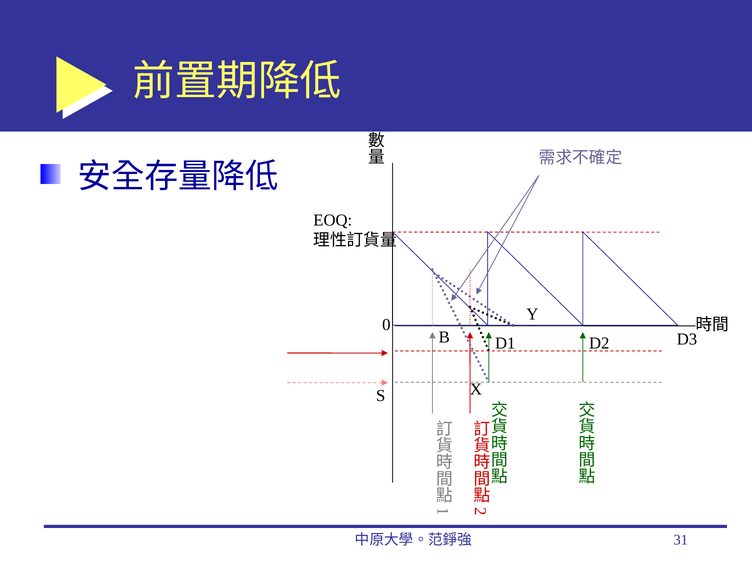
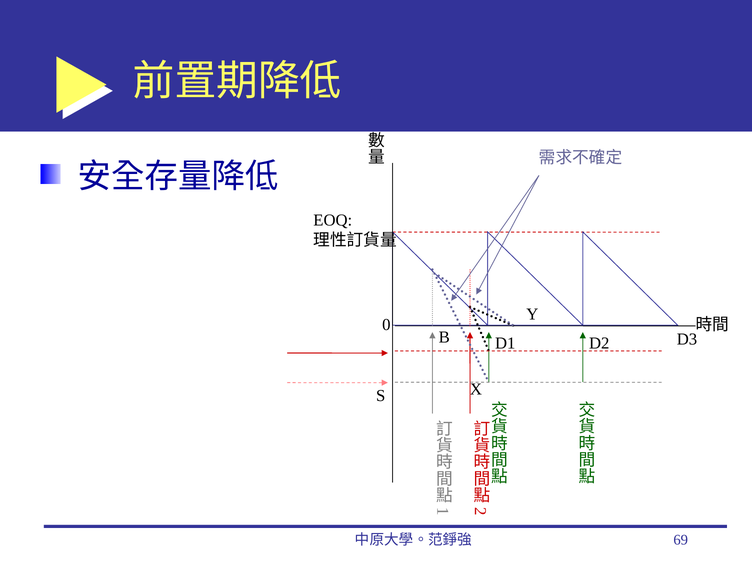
31: 31 -> 69
